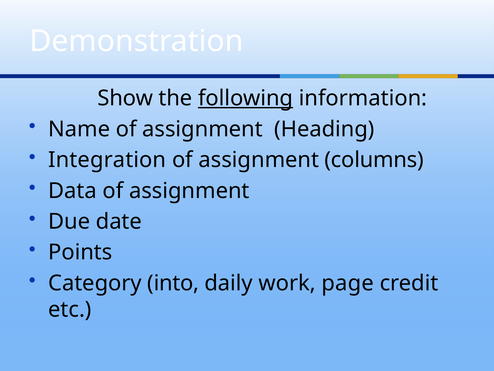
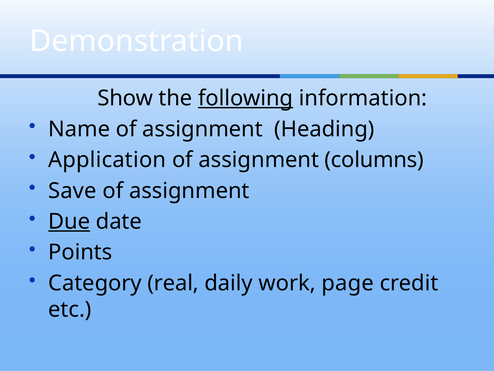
Integration: Integration -> Application
Data: Data -> Save
Due underline: none -> present
into: into -> real
